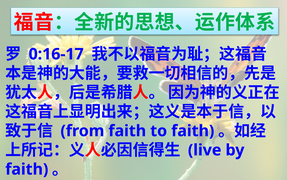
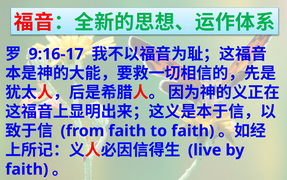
0:16-17: 0:16-17 -> 9:16-17
